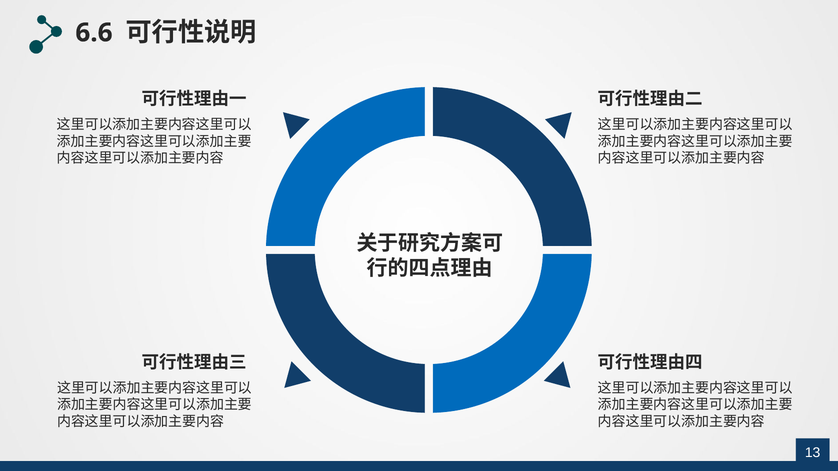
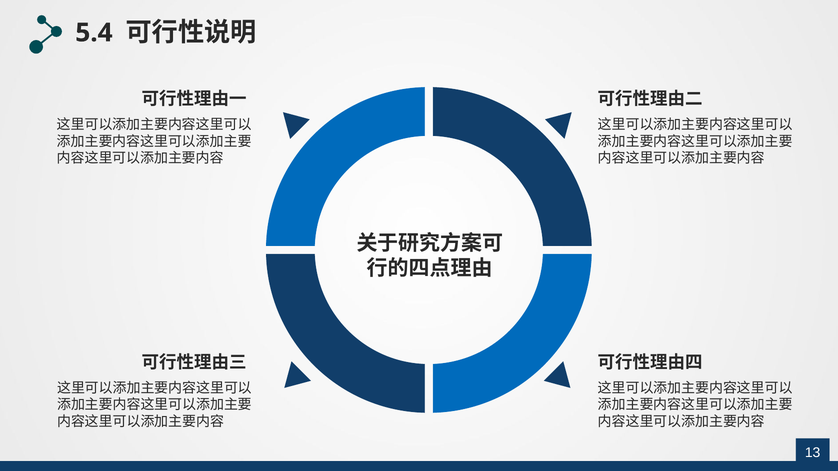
6.6: 6.6 -> 5.4
